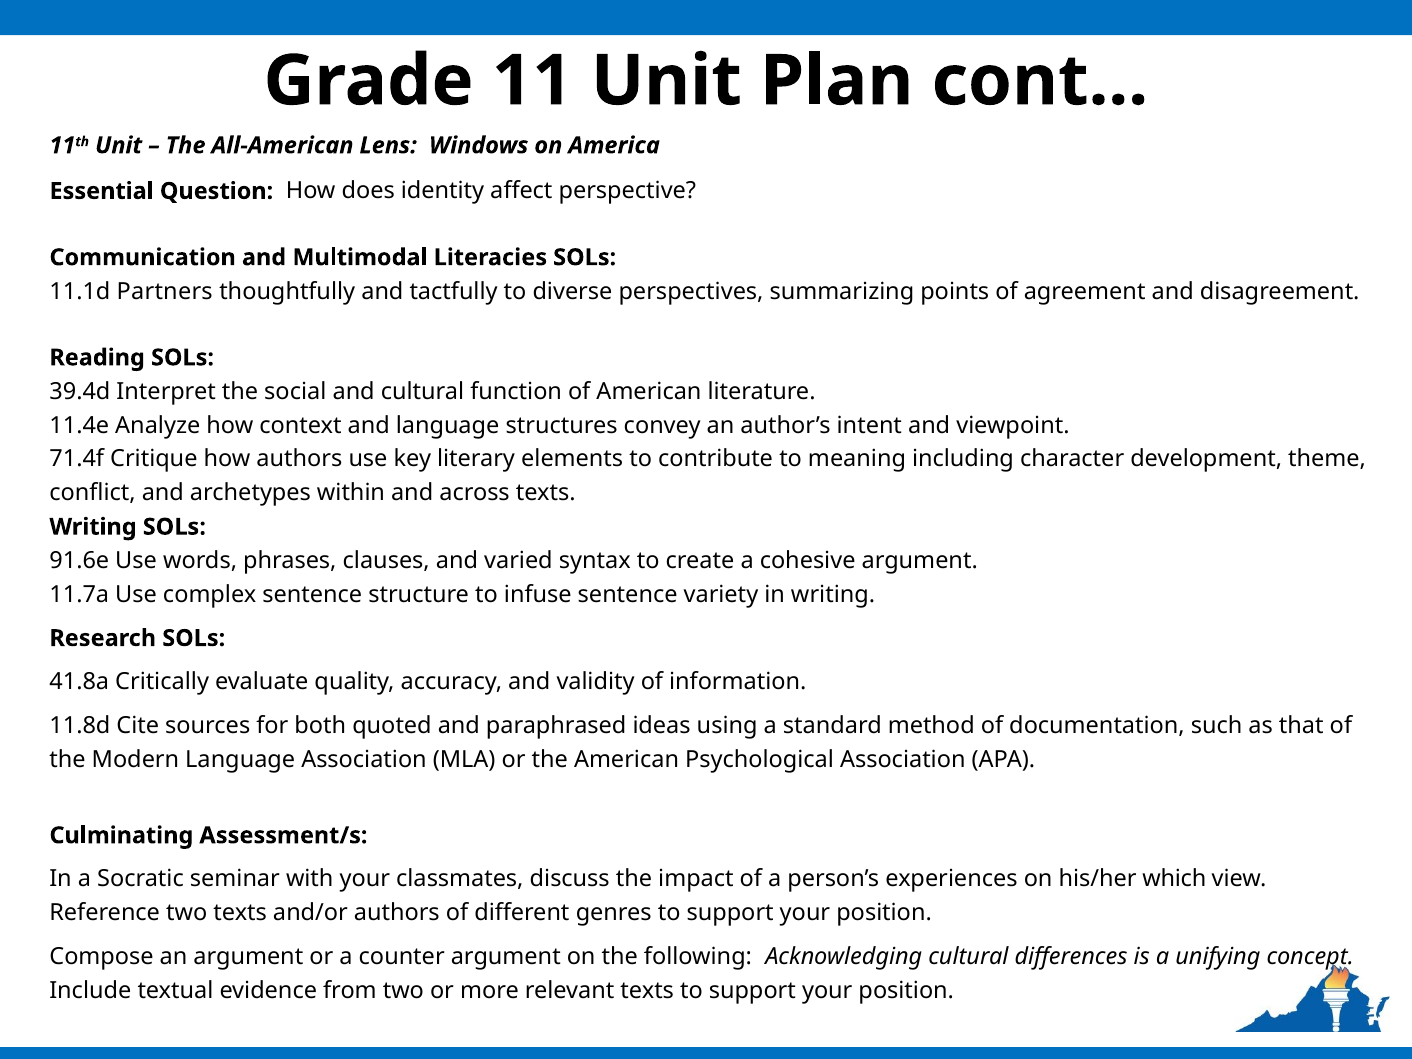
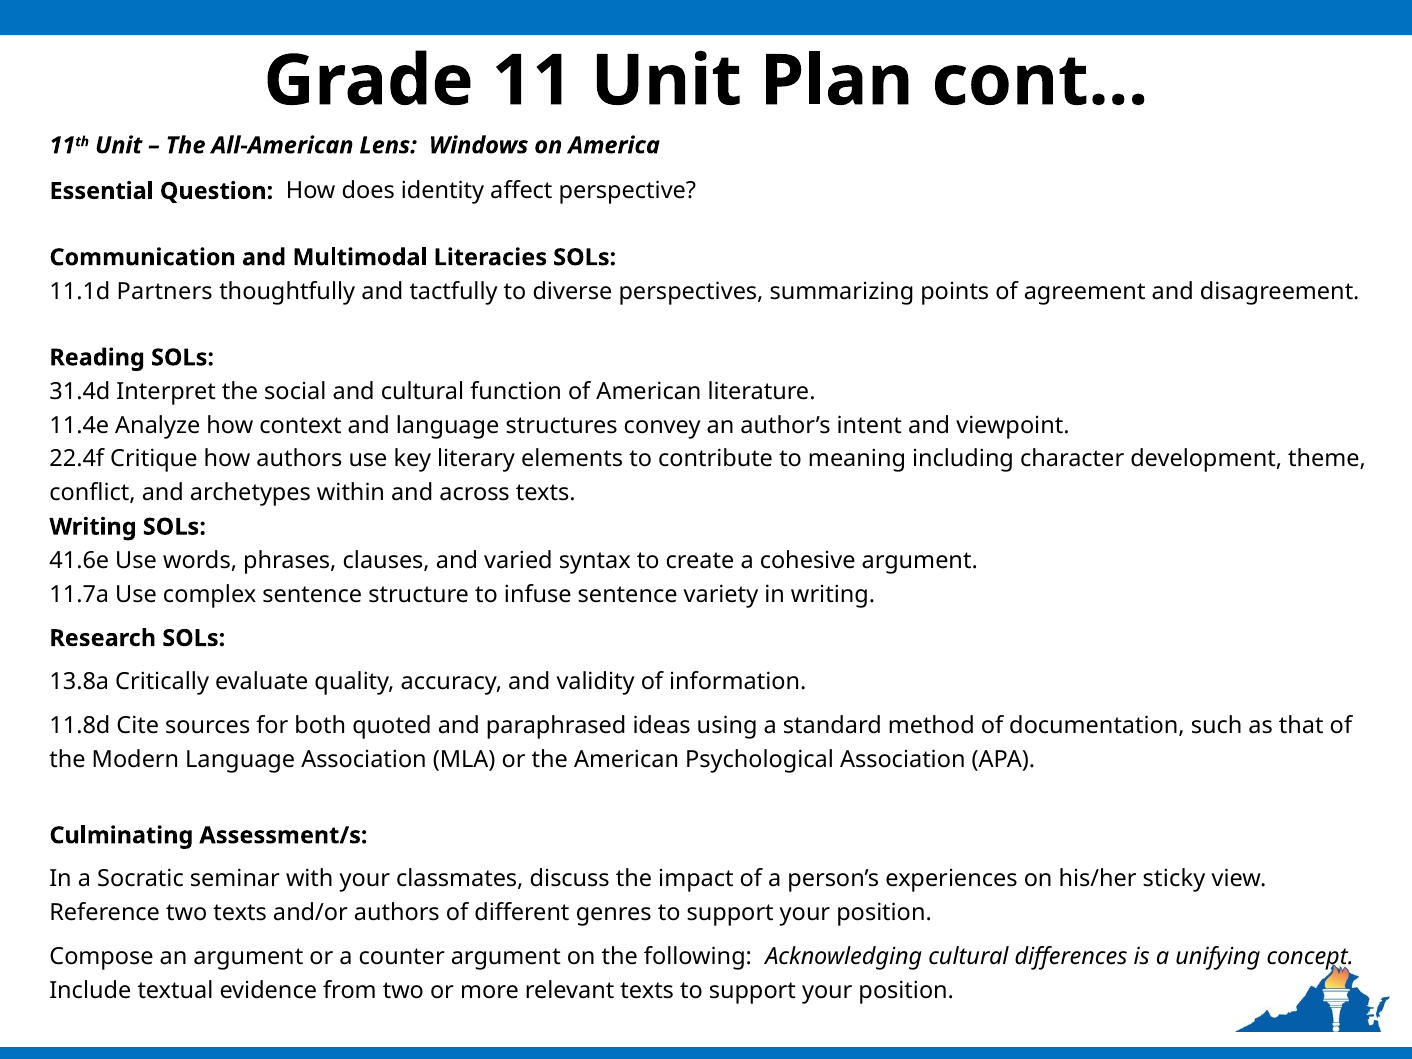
39.4d: 39.4d -> 31.4d
71.4f: 71.4f -> 22.4f
91.6e: 91.6e -> 41.6e
41.8a: 41.8a -> 13.8a
which: which -> sticky
